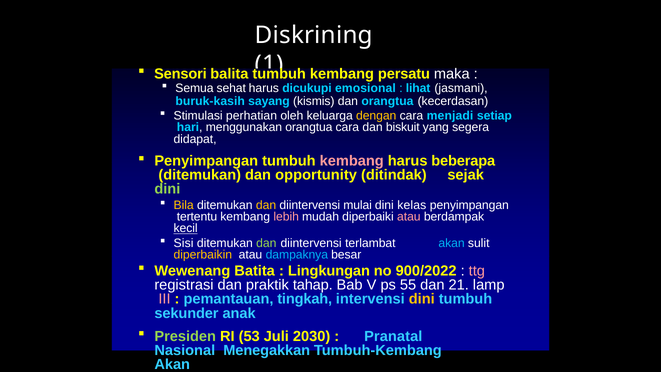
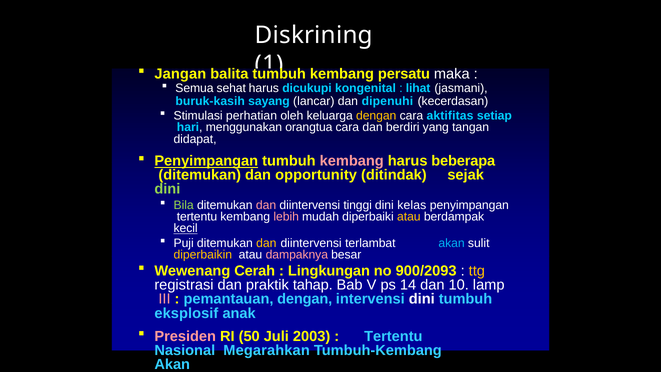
Sensori: Sensori -> Jangan
emosional: emosional -> kongenital
kismis: kismis -> lancar
dan orangtua: orangtua -> dipenuhi
menjadi: menjadi -> aktifitas
biskuit: biskuit -> berdiri
segera: segera -> tangan
Penyimpangan at (206, 161) underline: none -> present
Bila colour: yellow -> light green
dan at (266, 205) colour: yellow -> pink
mulai: mulai -> tinggi
atau at (409, 217) colour: pink -> yellow
Sisi: Sisi -> Puji
dan at (266, 243) colour: light green -> yellow
dampaknya colour: light blue -> pink
Batita: Batita -> Cerah
900/2022: 900/2022 -> 900/2093
ttg colour: pink -> yellow
55: 55 -> 14
21: 21 -> 10
pemantauan tingkah: tingkah -> dengan
dini at (422, 299) colour: yellow -> white
sekunder: sekunder -> eksplosif
Presiden colour: light green -> pink
53: 53 -> 50
2030: 2030 -> 2003
Pranatal at (393, 336): Pranatal -> Tertentu
Menegakkan: Menegakkan -> Megarahkan
